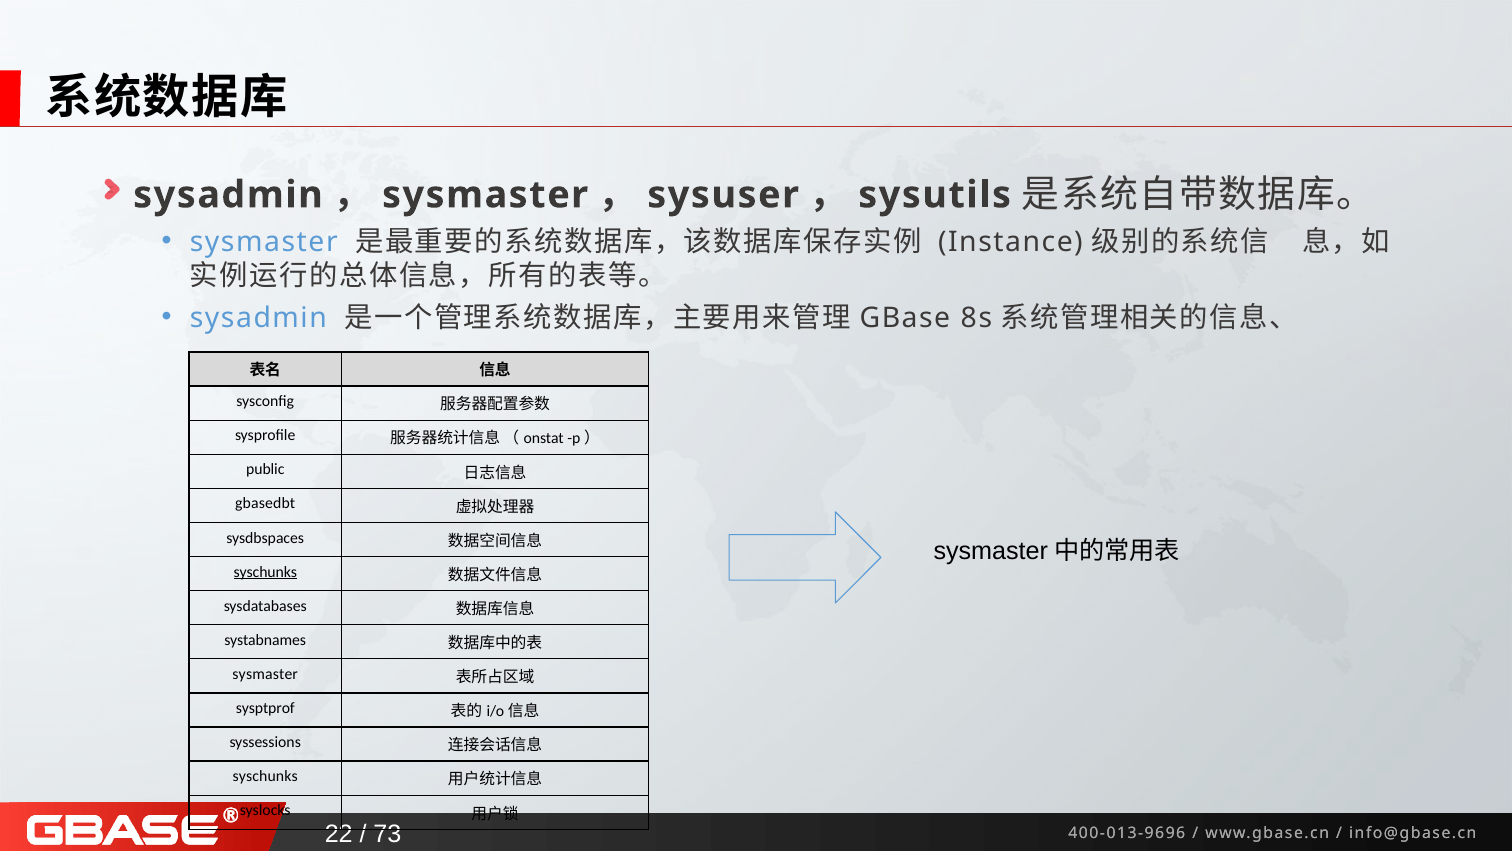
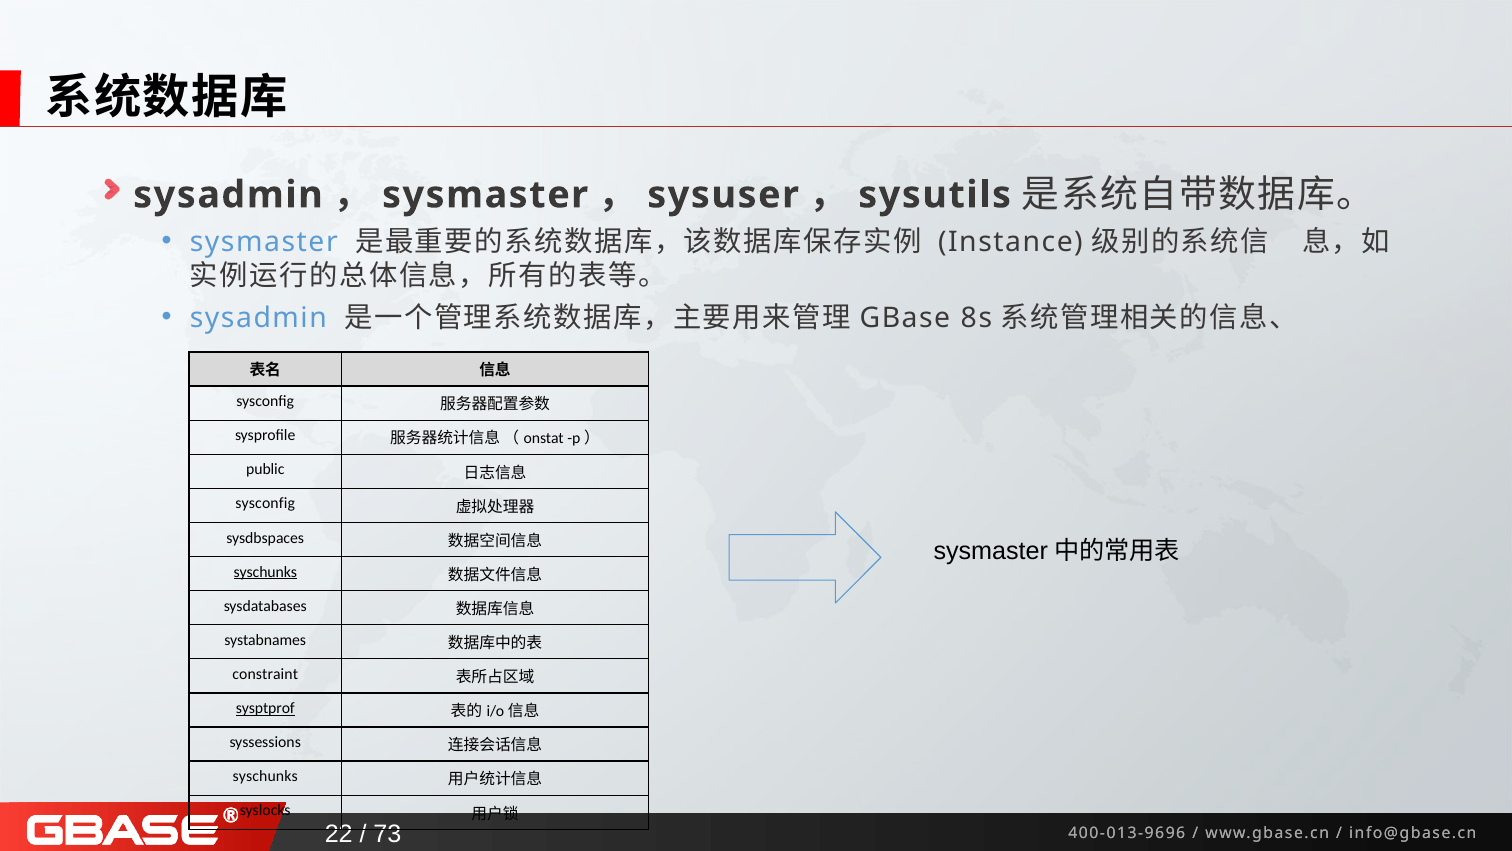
gbasedbt at (265, 503): gbasedbt -> sysconfig
sysmaster at (265, 674): sysmaster -> constraint
sysptprof underline: none -> present
